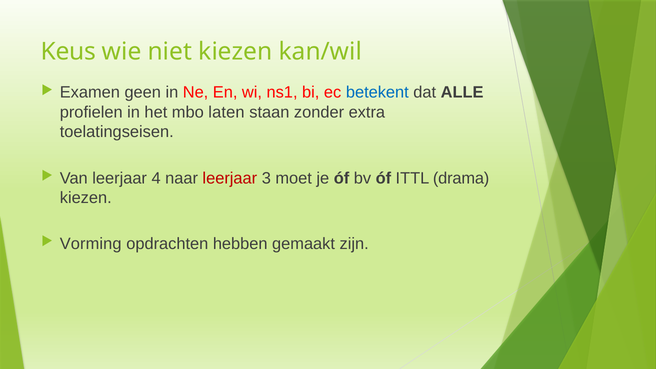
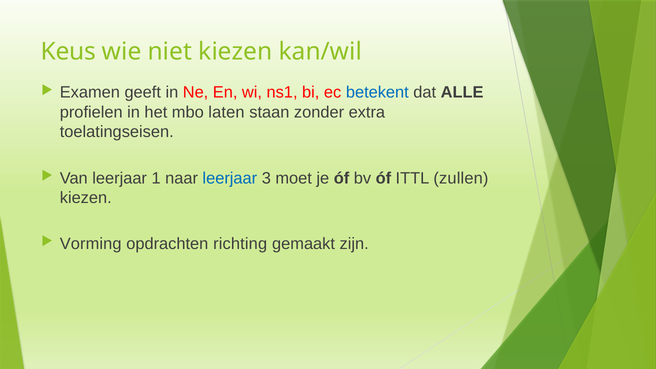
geen: geen -> geeft
4: 4 -> 1
leerjaar at (230, 178) colour: red -> blue
drama: drama -> zullen
hebben: hebben -> richting
